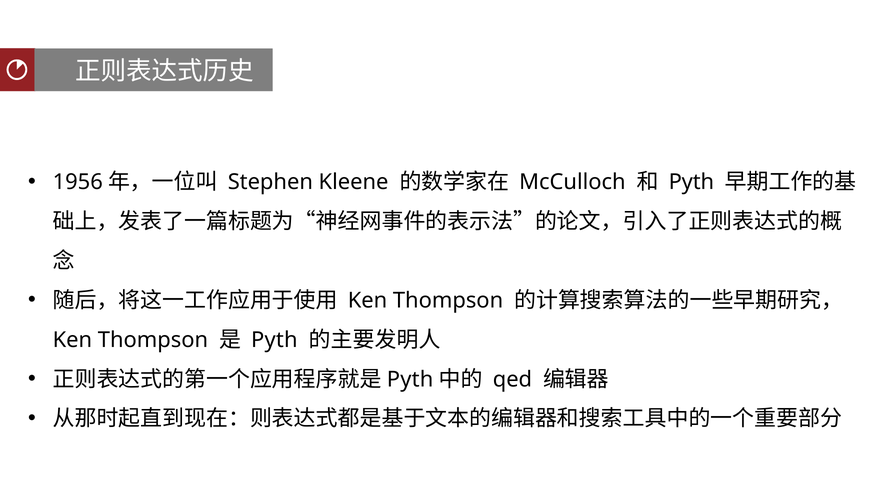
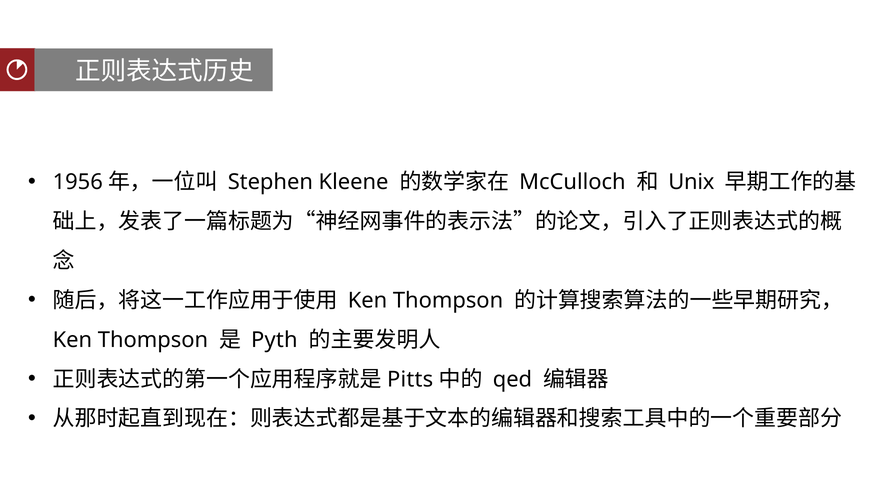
Pyth at (691, 182): Pyth -> Unix
Pyth at (410, 380): Pyth -> Pitts
